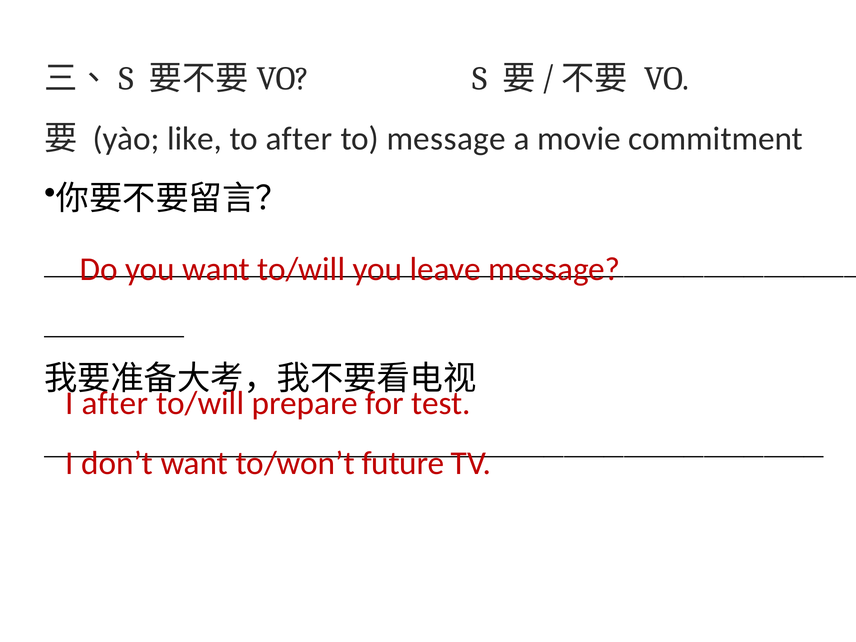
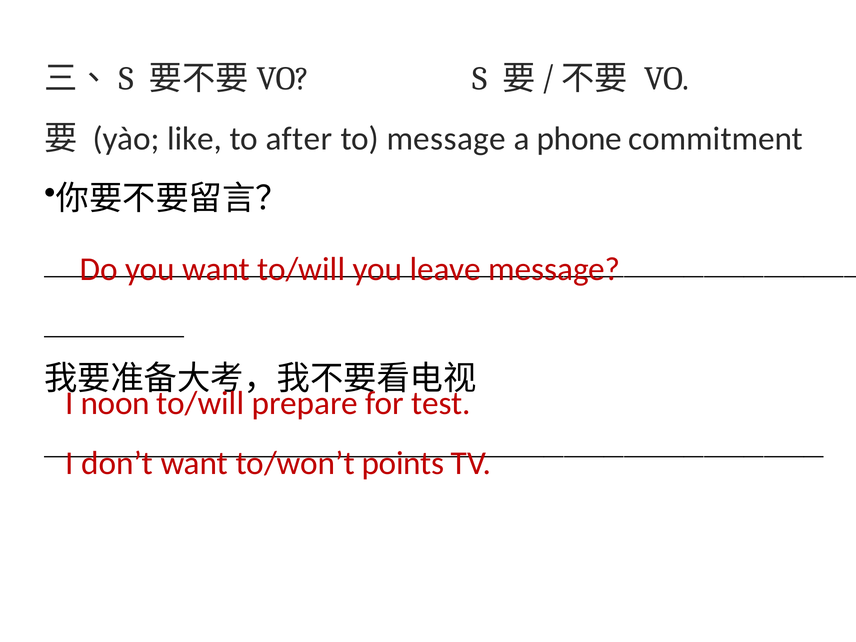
movie: movie -> phone
I after: after -> noon
future: future -> points
